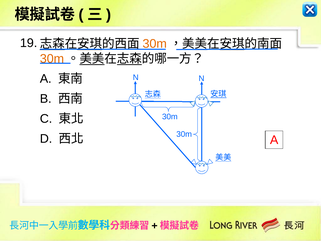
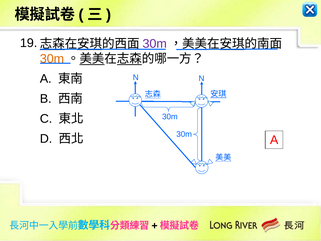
30m at (155, 44) colour: orange -> purple
